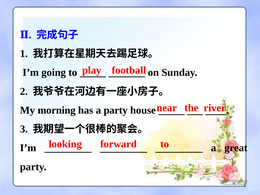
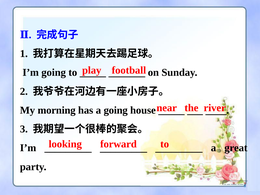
a party: party -> going
